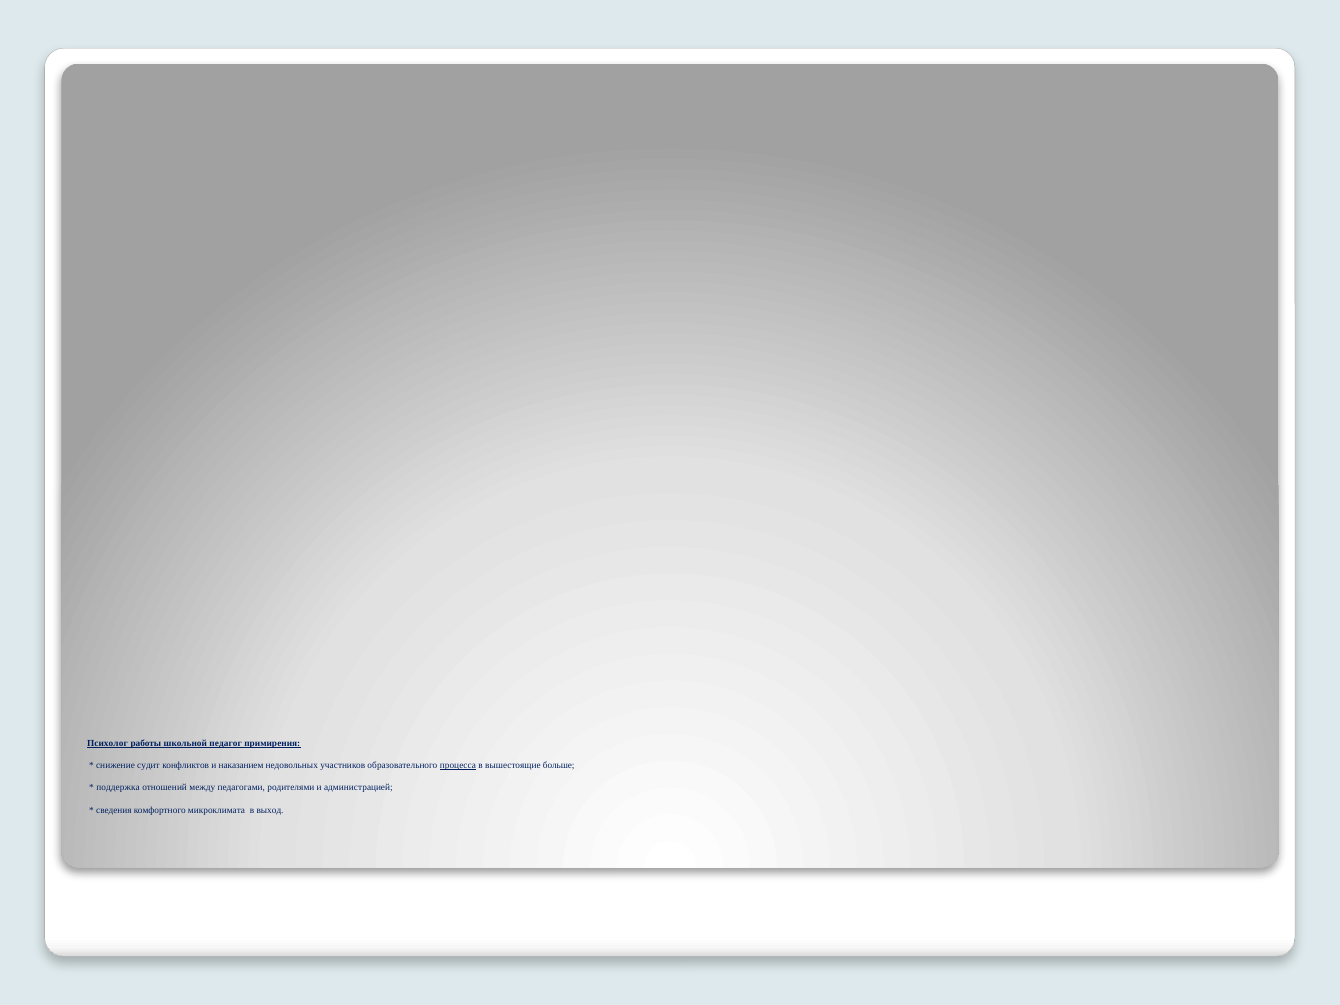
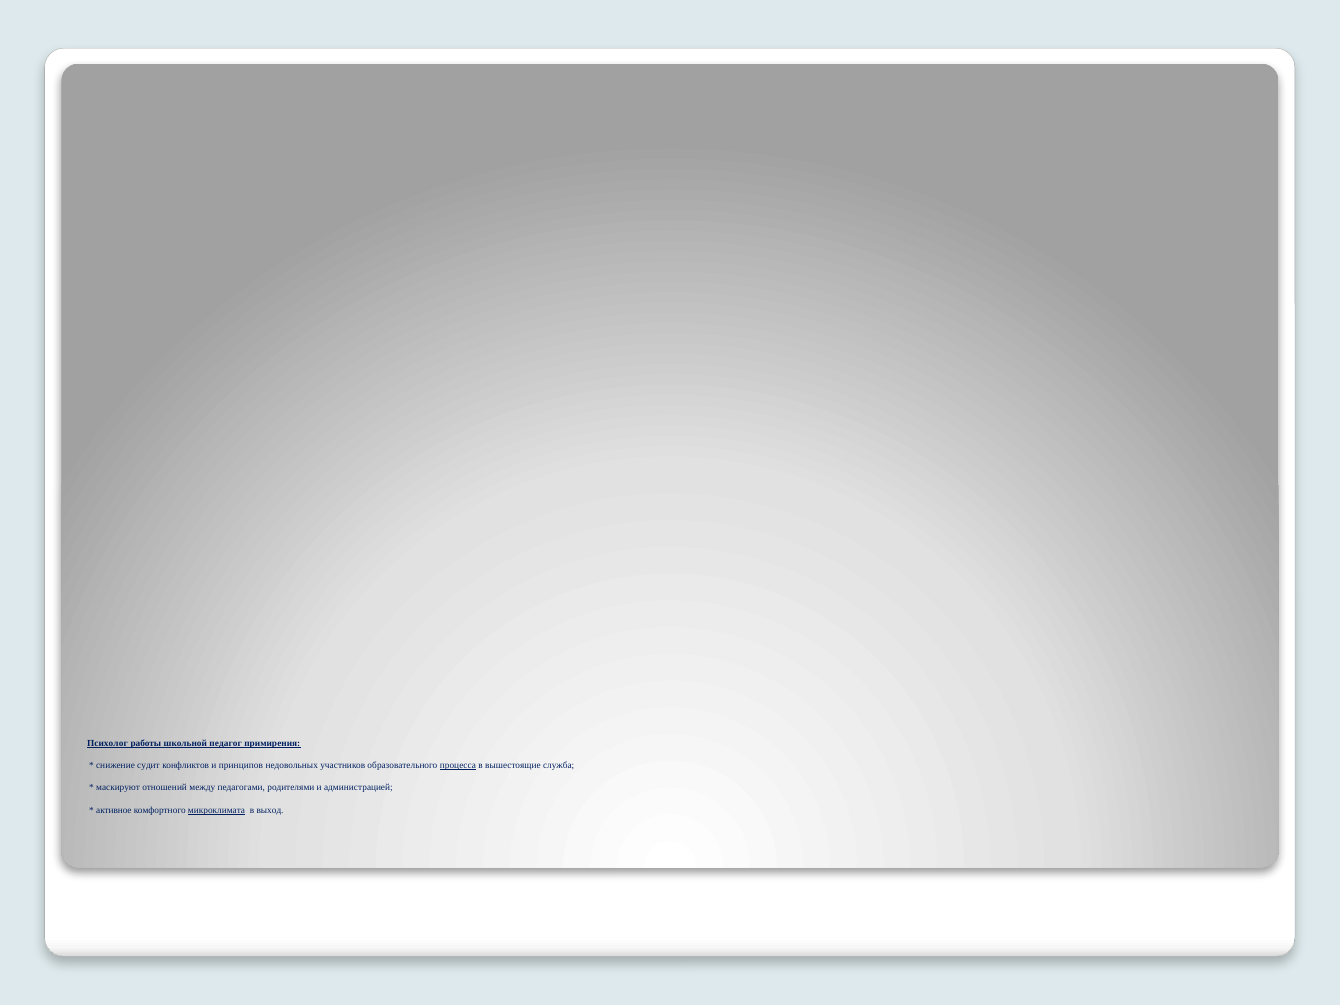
наказанием: наказанием -> принципов
больше: больше -> служба
поддержка: поддержка -> маскируют
сведения: сведения -> активное
микроклимата underline: none -> present
